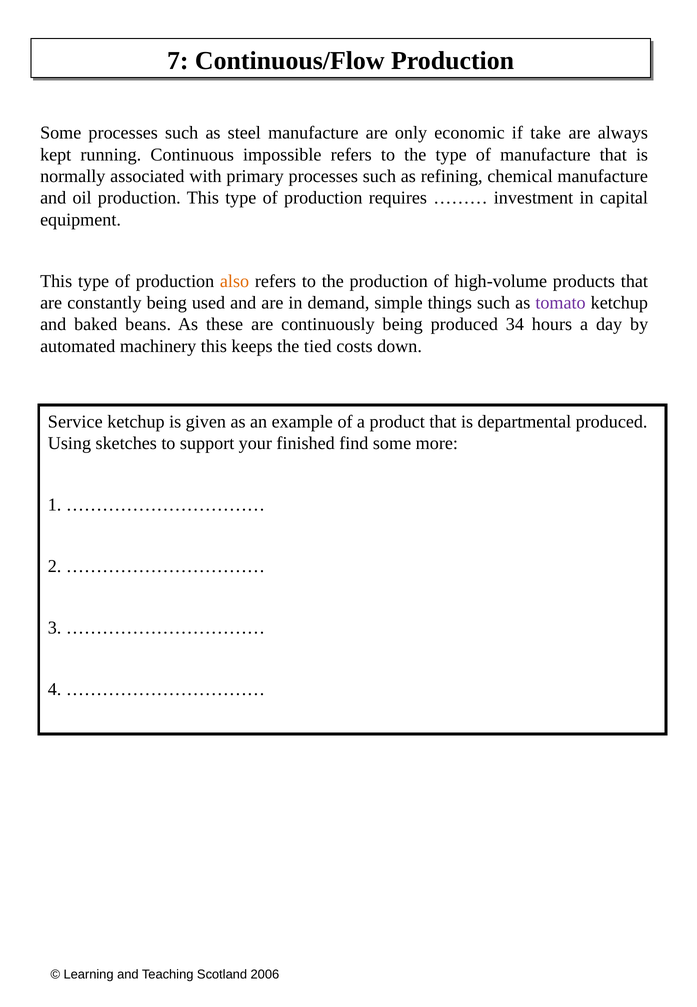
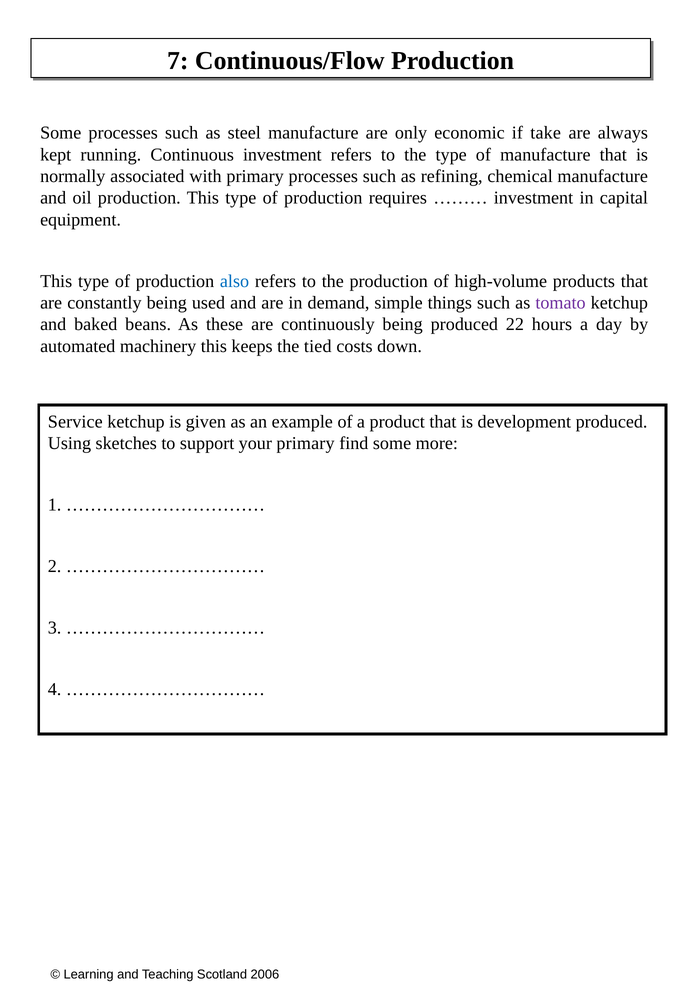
Continuous impossible: impossible -> investment
also colour: orange -> blue
34: 34 -> 22
departmental: departmental -> development
your finished: finished -> primary
